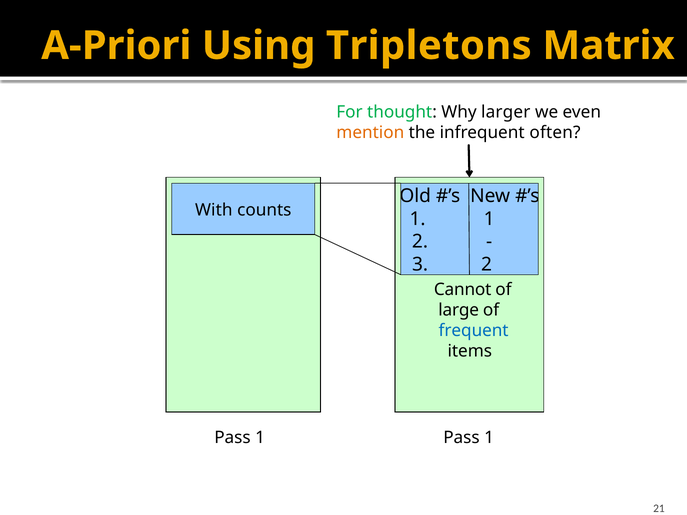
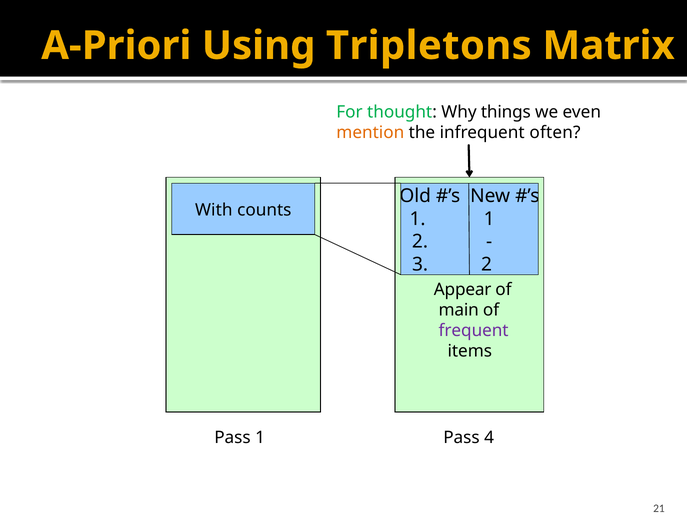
larger: larger -> things
Cannot: Cannot -> Appear
large: large -> main
frequent colour: blue -> purple
1 Pass 1: 1 -> 4
